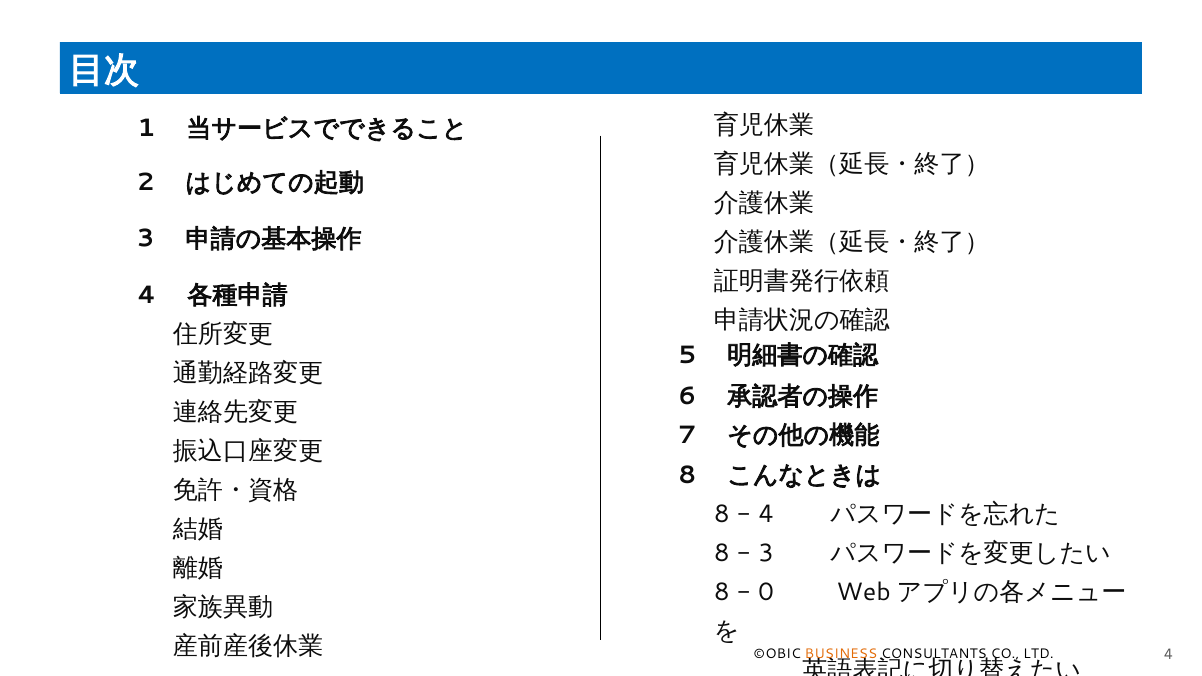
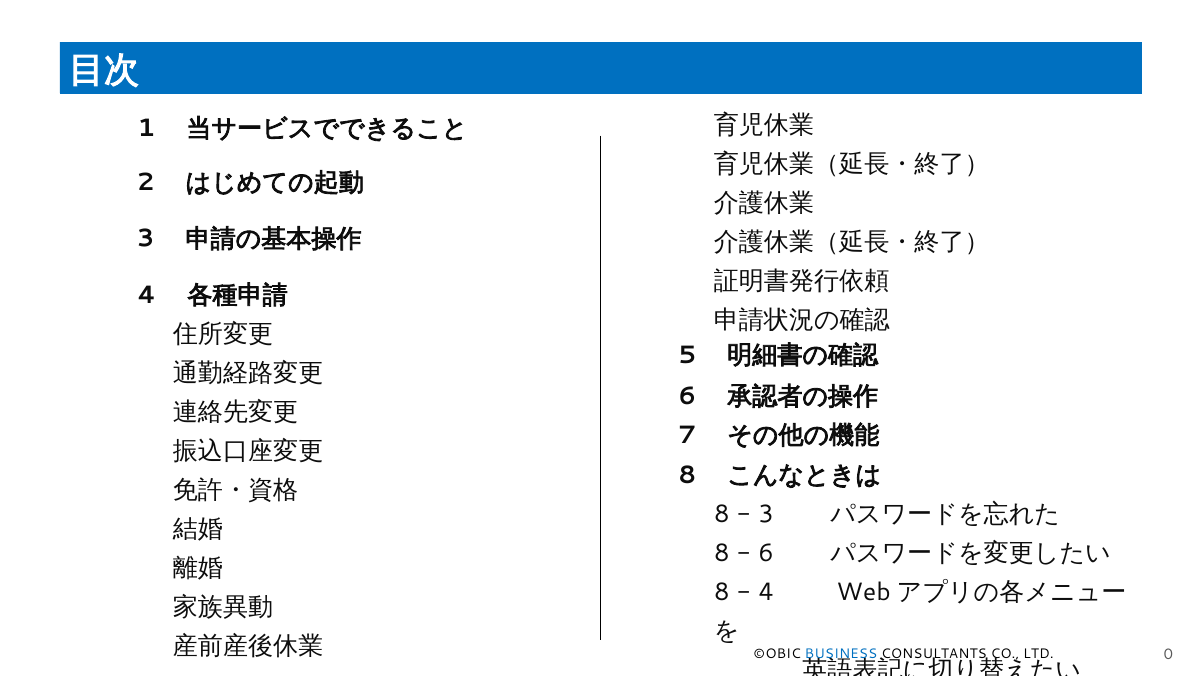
4 at (766, 514): 4 -> 3
3 at (766, 553): 3 -> 6
0 at (766, 592): 0 -> 4
BUSINESS colour: orange -> blue
LTD 4: 4 -> 0
